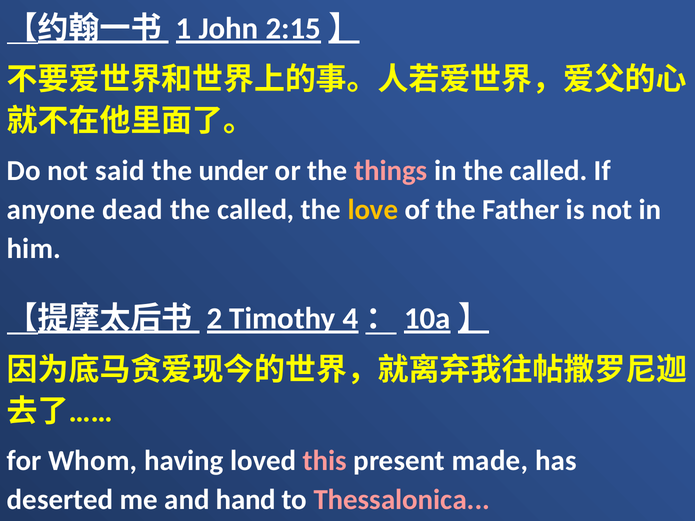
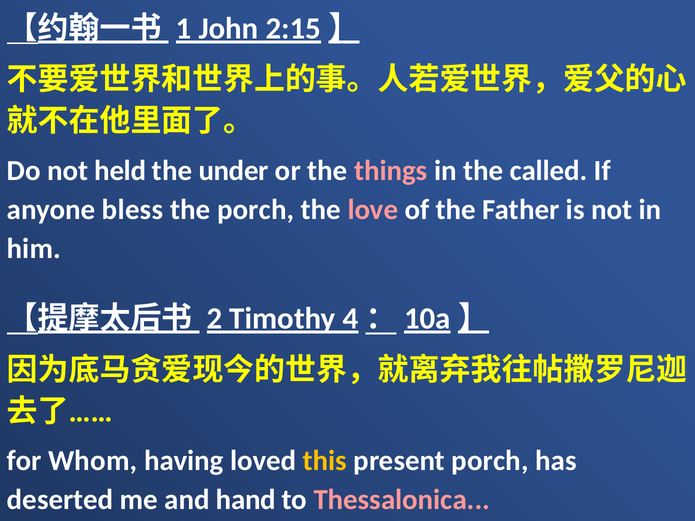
said: said -> held
dead: dead -> bless
called at (256, 210): called -> porch
love colour: yellow -> pink
this colour: pink -> yellow
present made: made -> porch
